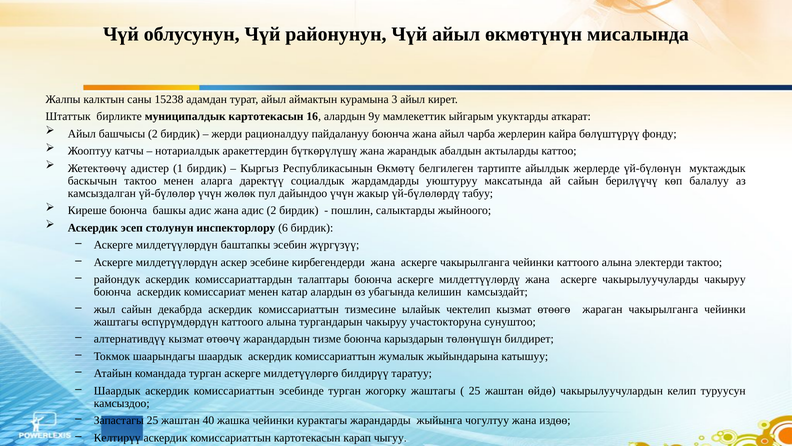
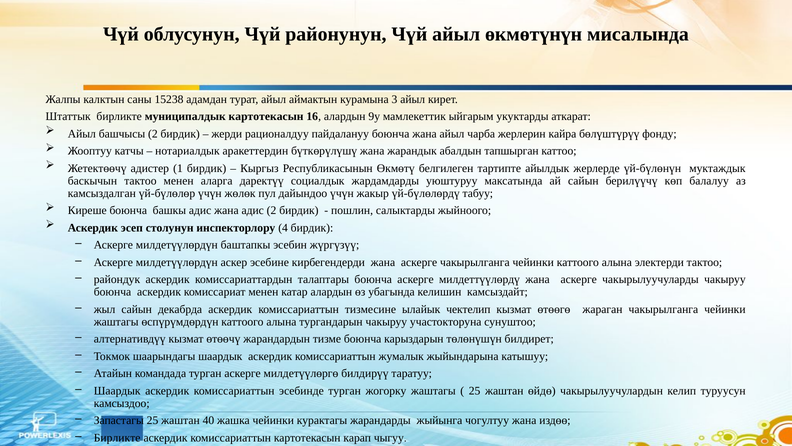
актыларды: актыларды -> тапшырган
6: 6 -> 4
Келтирүү at (117, 437): Келтирүү -> Бирликте
